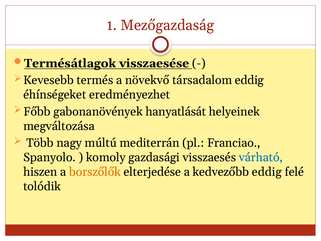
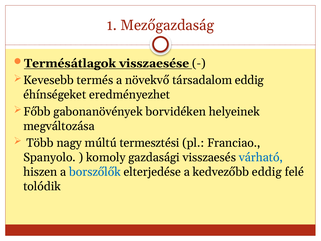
hanyatlását: hanyatlását -> borvidéken
mediterrán: mediterrán -> termesztési
borszőlők colour: orange -> blue
